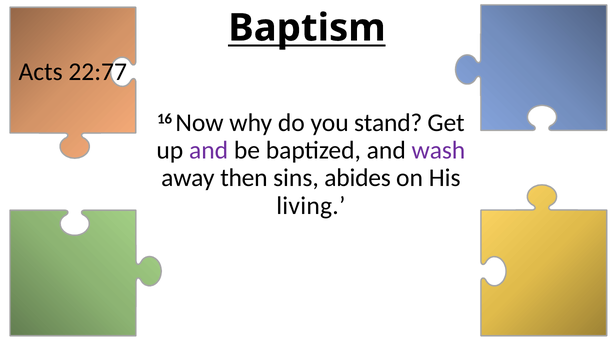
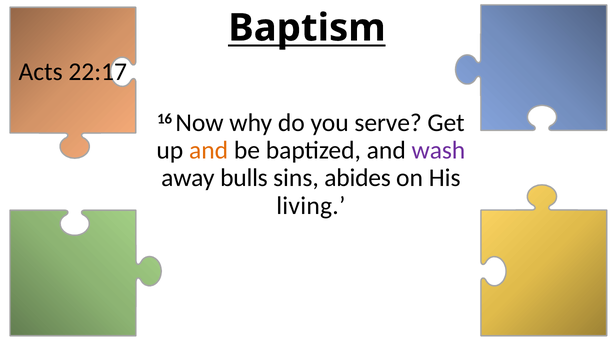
22:77: 22:77 -> 22:17
stand: stand -> serve
and at (209, 151) colour: purple -> orange
then: then -> bulls
